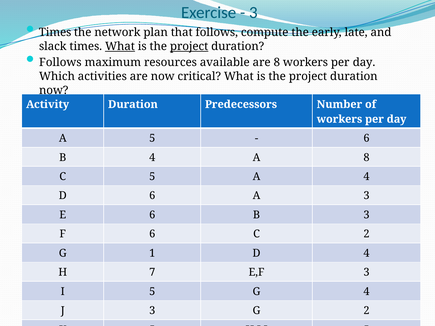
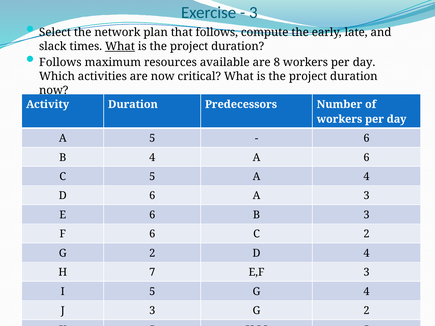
Times at (55, 32): Times -> Select
project at (189, 46) underline: present -> none
A 8: 8 -> 6
1 at (152, 253): 1 -> 2
